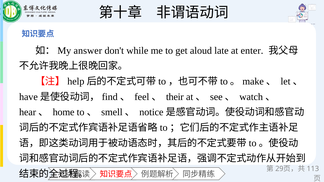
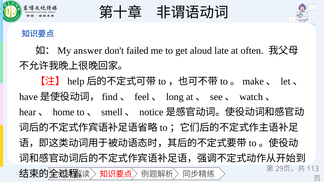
while: while -> failed
enter: enter -> often
their: their -> long
